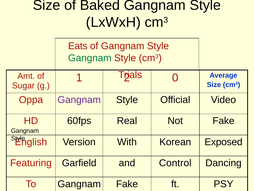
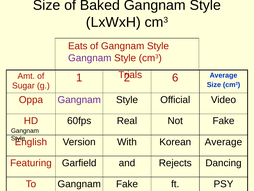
Gangnam at (90, 58) colour: green -> purple
0: 0 -> 6
Korean Exposed: Exposed -> Average
Control: Control -> Rejects
